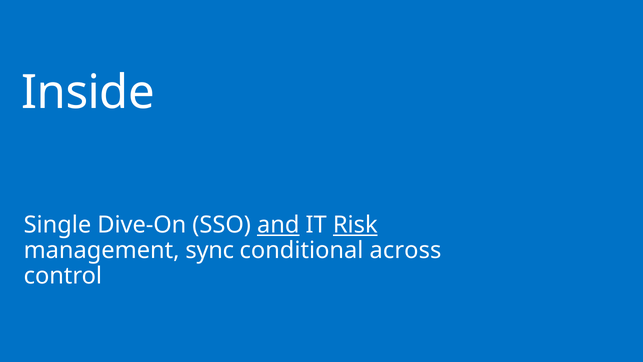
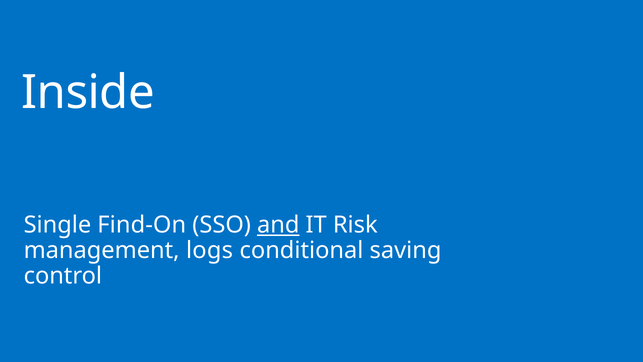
Dive-On: Dive-On -> Find-On
Risk underline: present -> none
sync: sync -> logs
across: across -> saving
